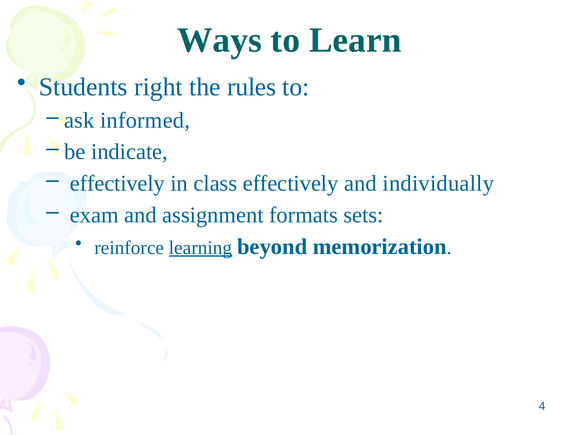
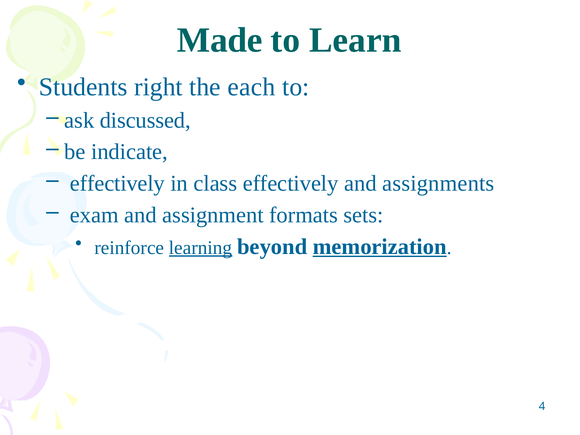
Ways: Ways -> Made
rules: rules -> each
informed: informed -> discussed
individually: individually -> assignments
memorization underline: none -> present
